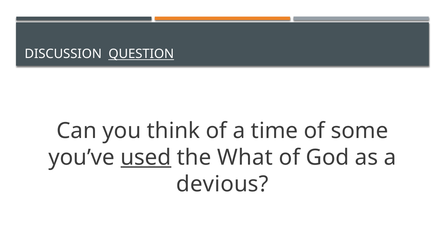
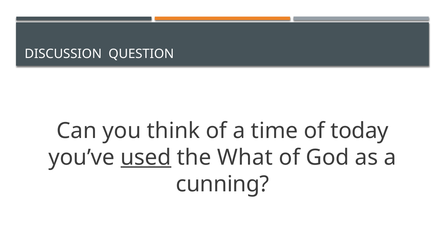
QUESTION underline: present -> none
some: some -> today
devious: devious -> cunning
